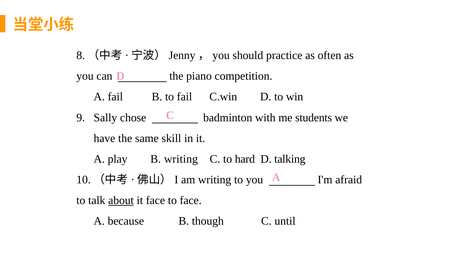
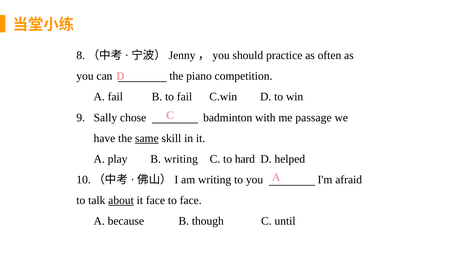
students: students -> passage
same underline: none -> present
talking: talking -> helped
